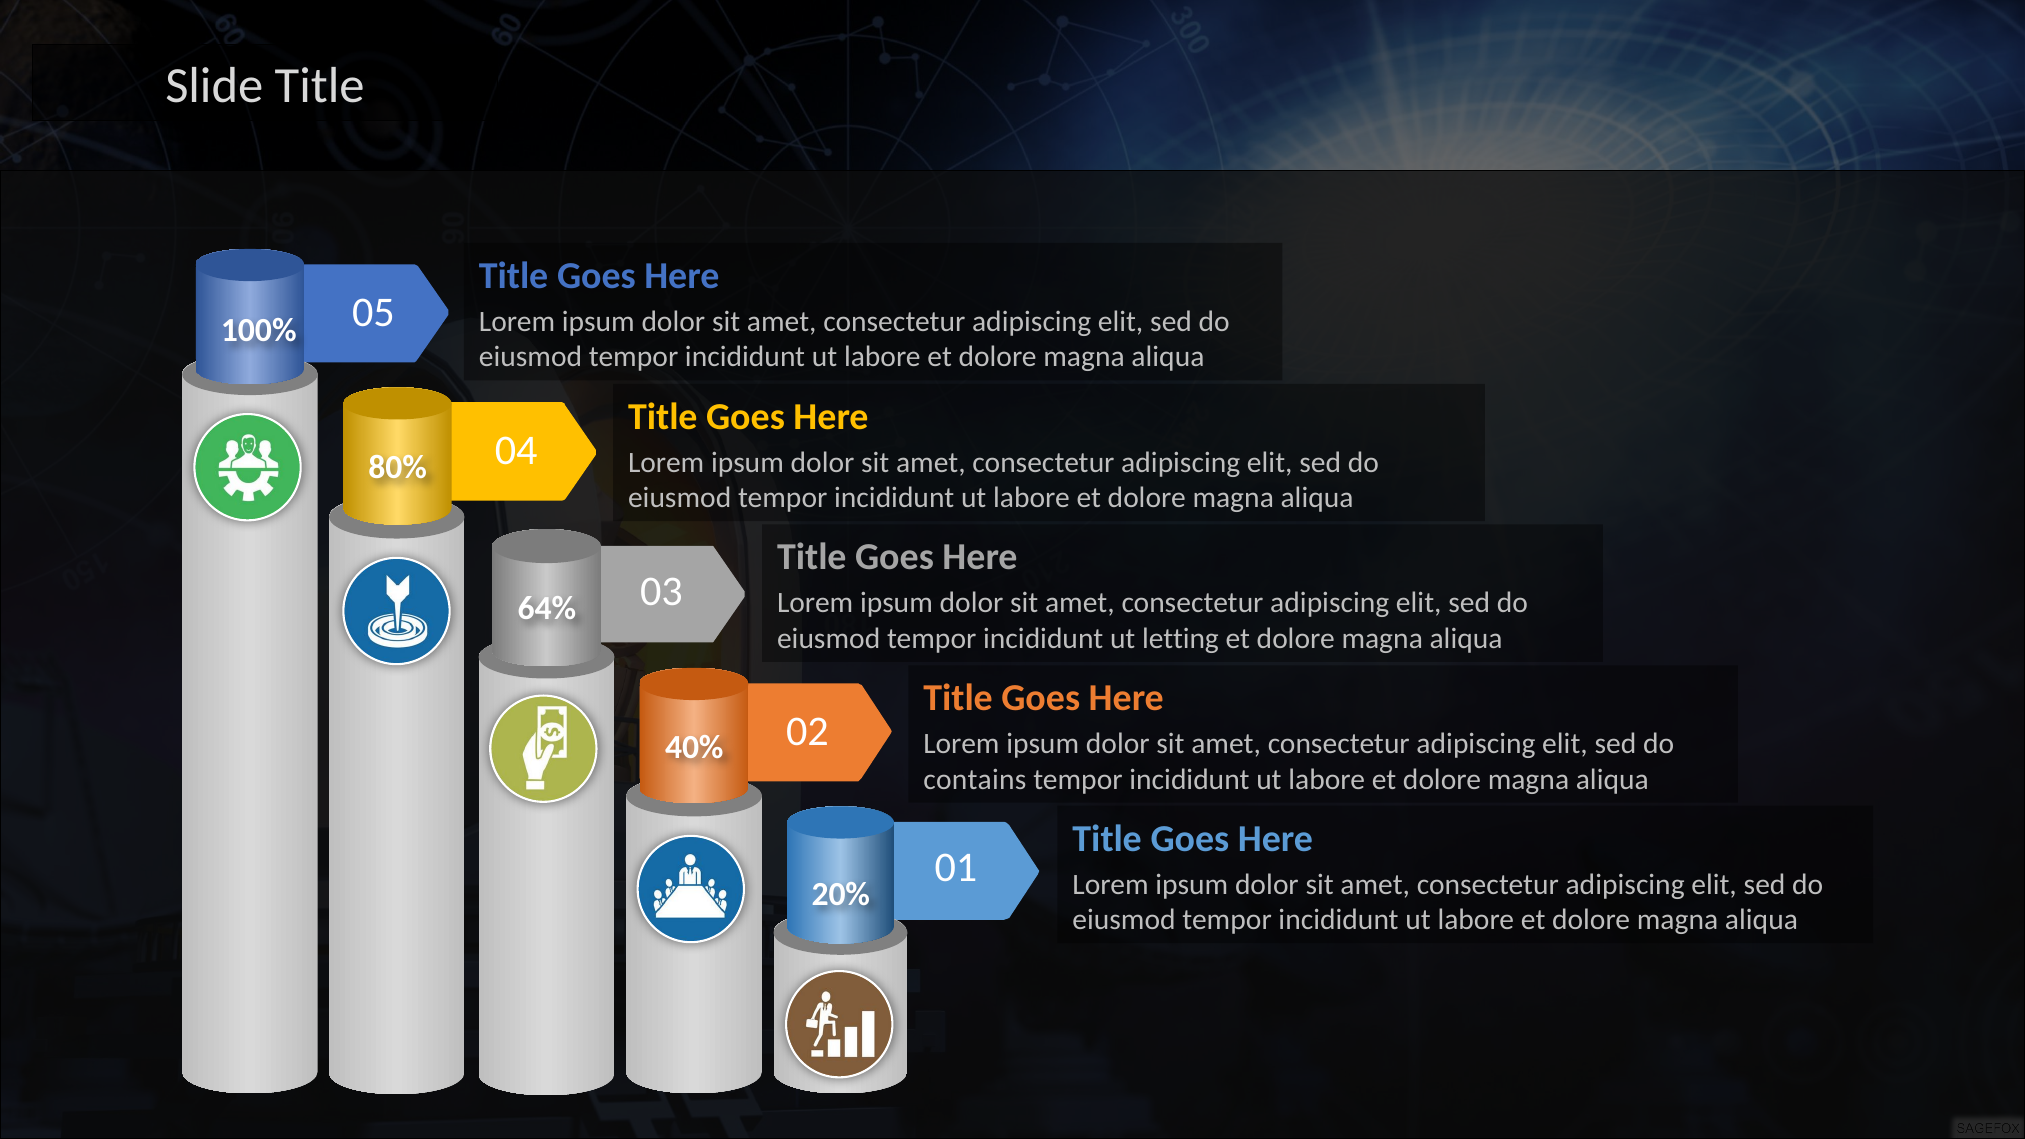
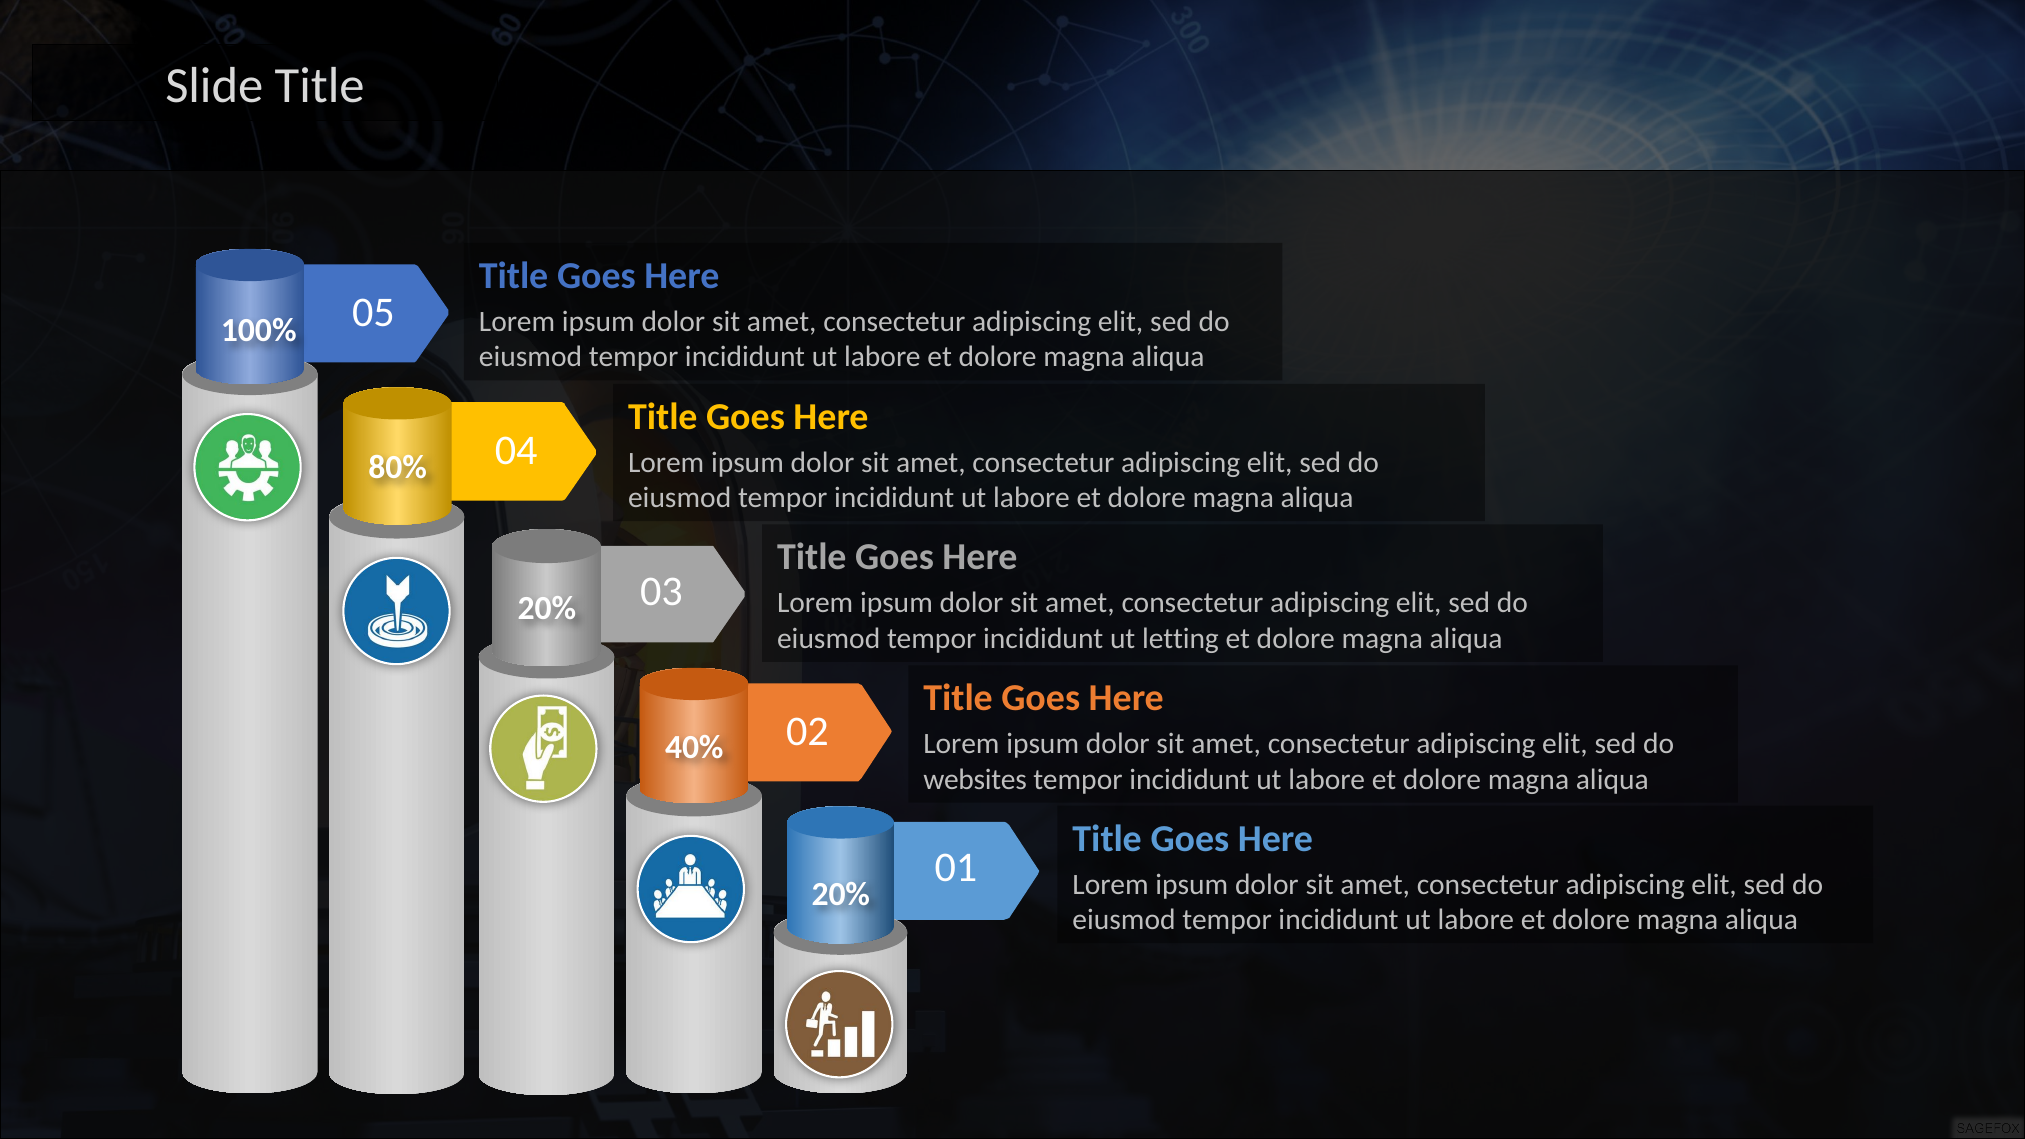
64% at (547, 608): 64% -> 20%
contains: contains -> websites
